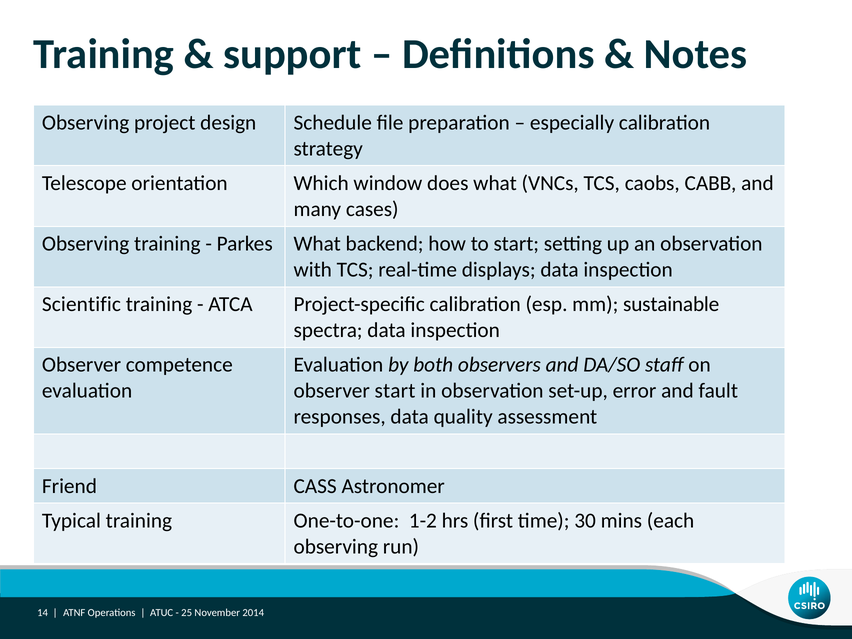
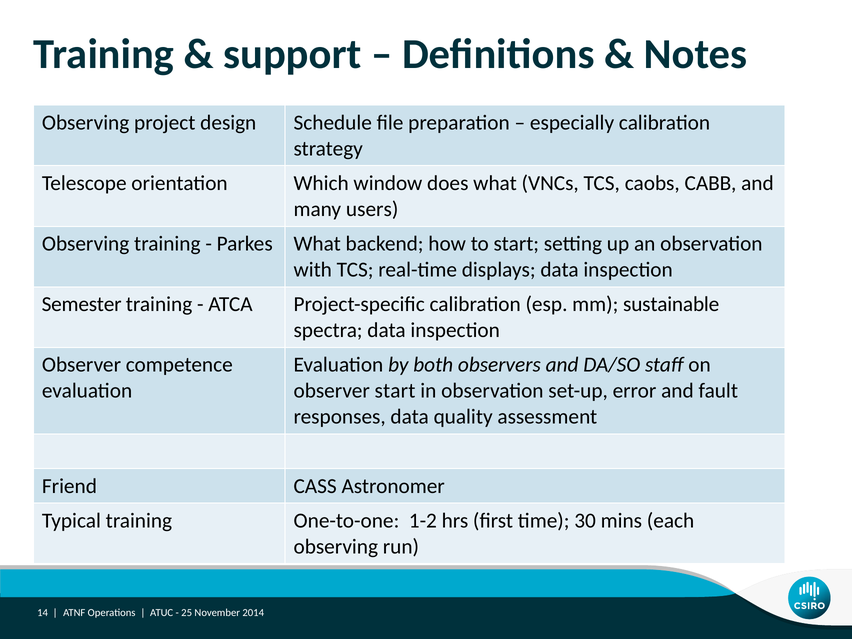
cases: cases -> users
Scientific: Scientific -> Semester
